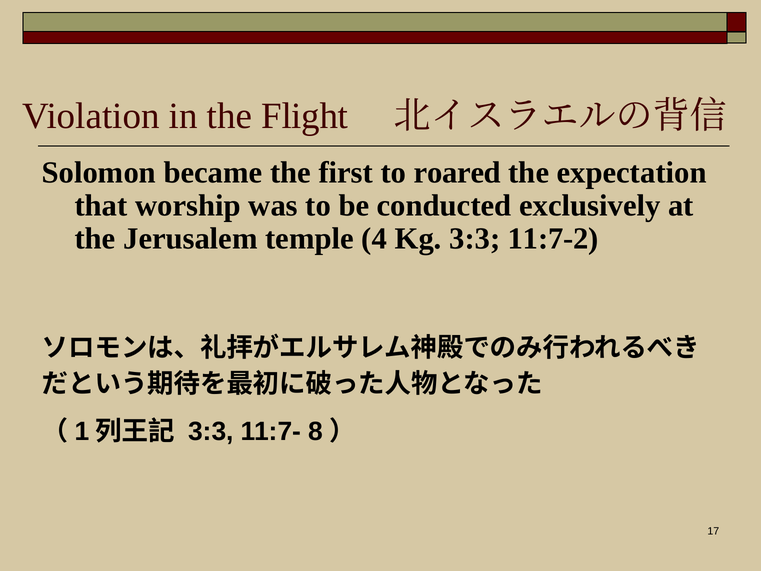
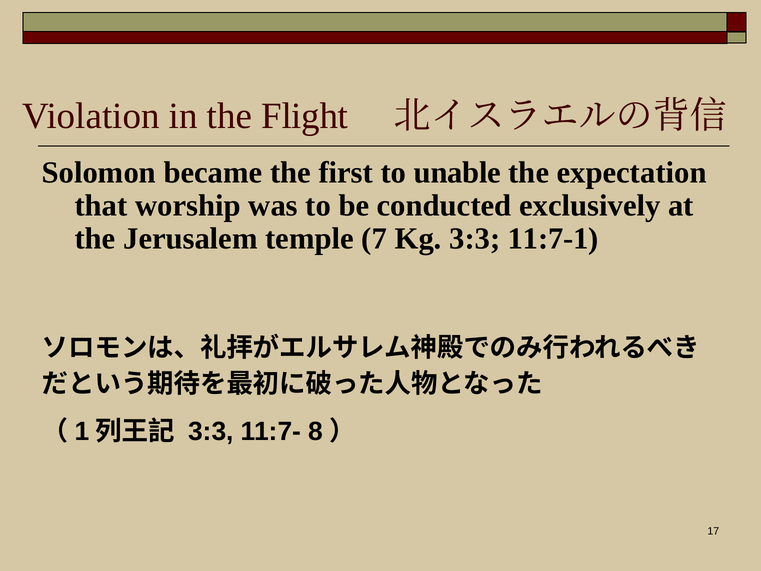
roared: roared -> unable
4: 4 -> 7
11:7-2: 11:7-2 -> 11:7-1
